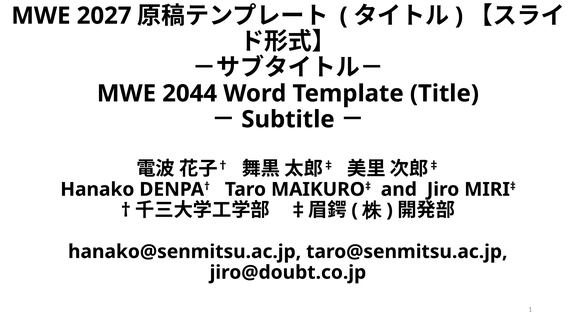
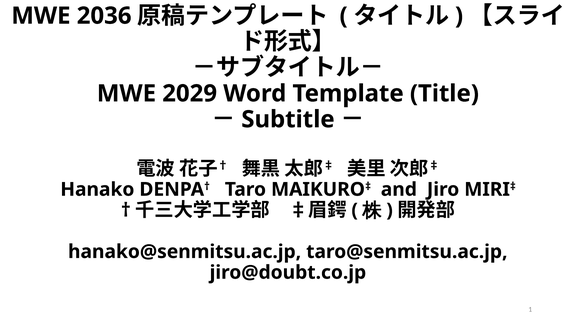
2027: 2027 -> 2036
2044: 2044 -> 2029
